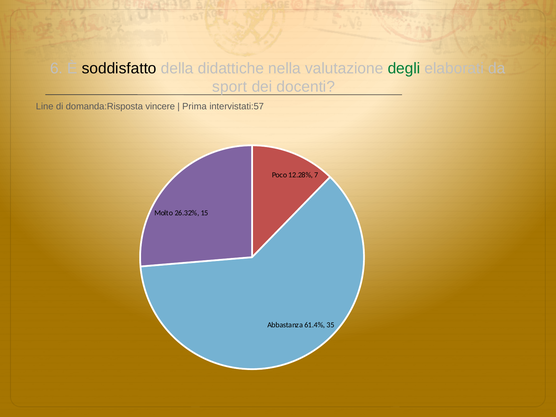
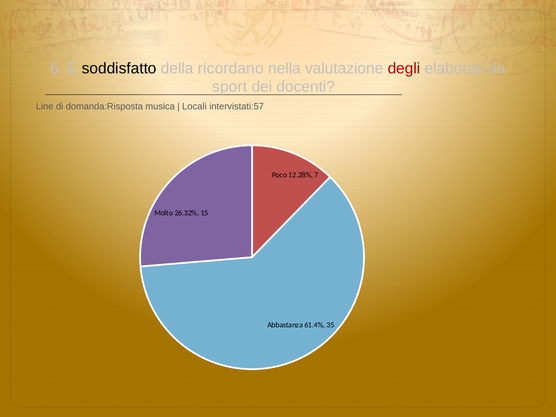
didattiche: didattiche -> ricordano
degli colour: green -> red
vincere: vincere -> musica
Prima: Prima -> Locali
